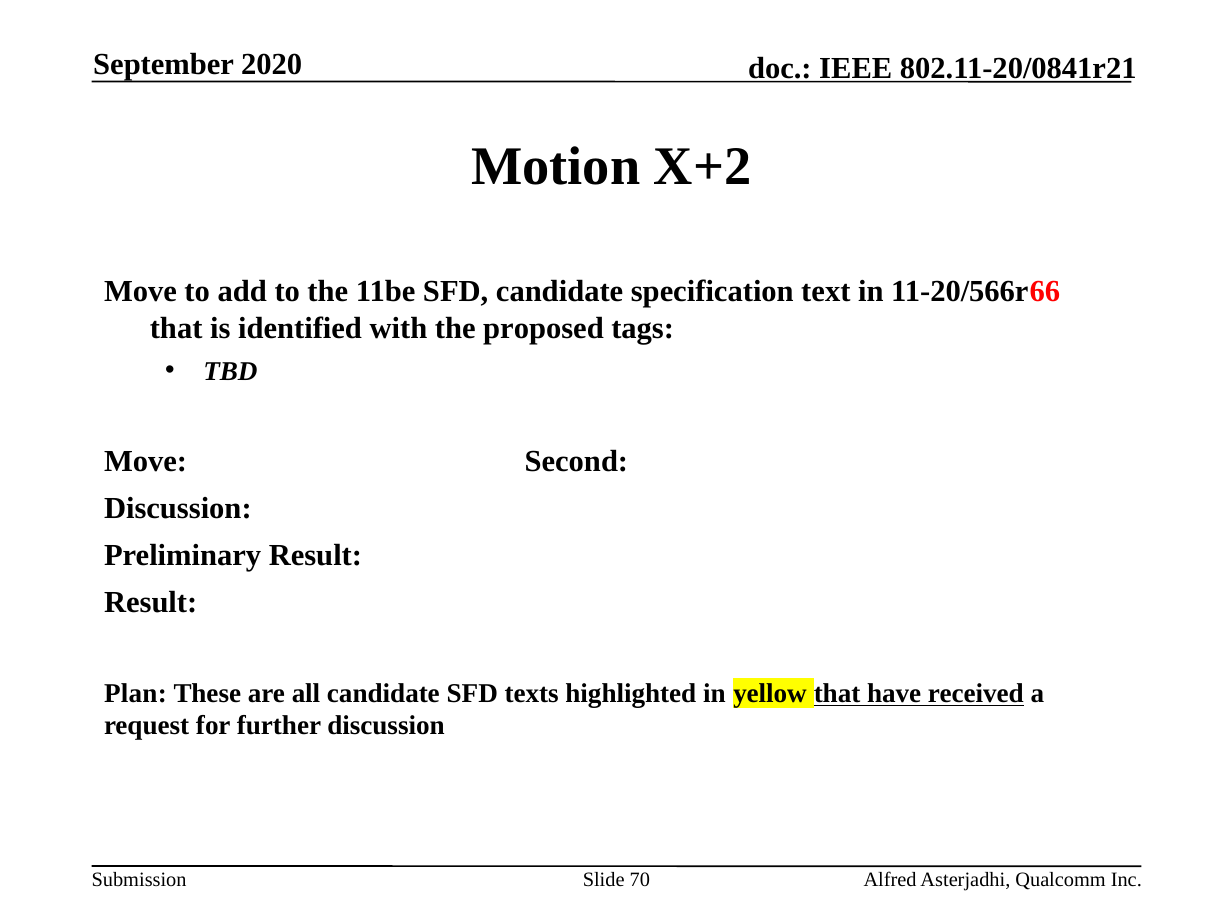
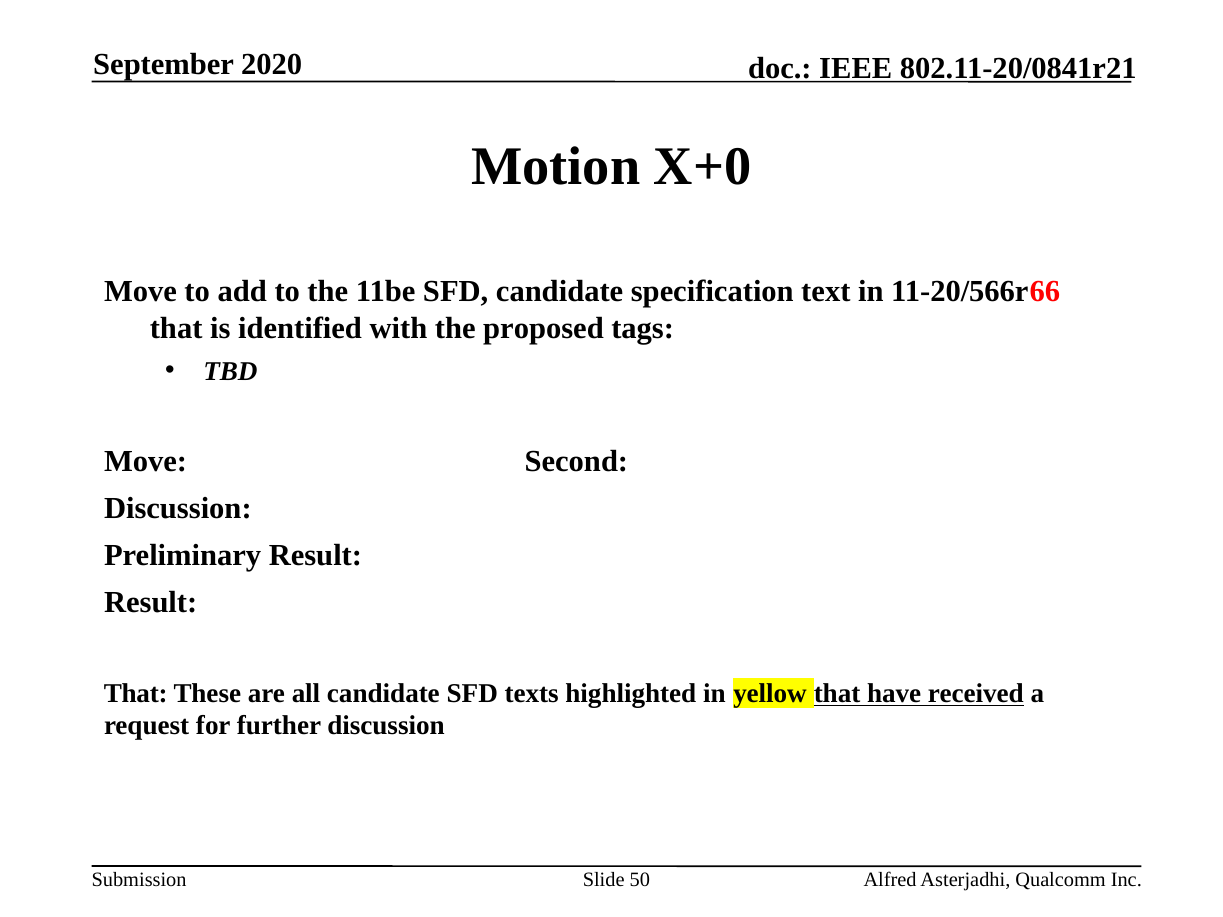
X+2: X+2 -> X+0
Plan at (135, 694): Plan -> That
70: 70 -> 50
